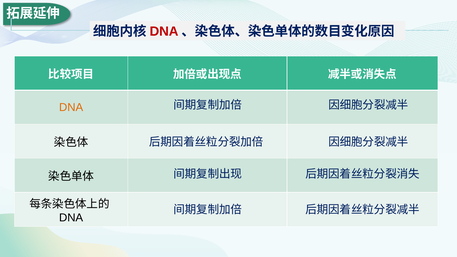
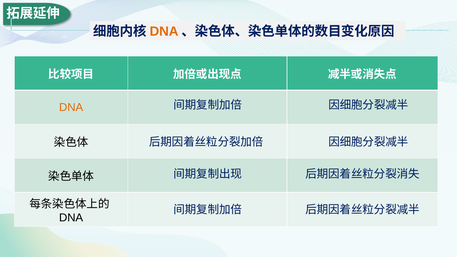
DNA at (164, 32) colour: red -> orange
